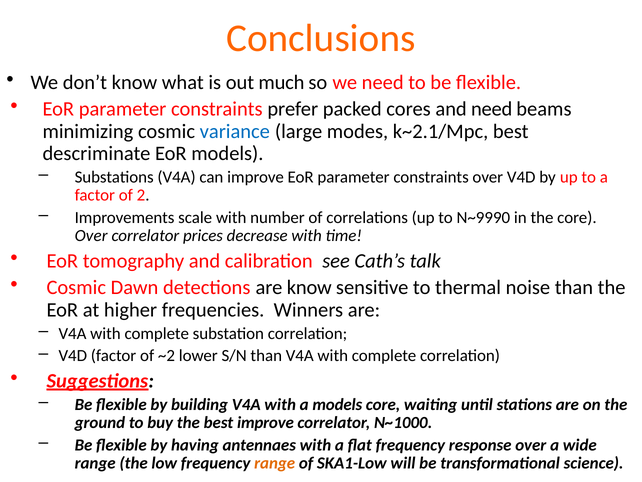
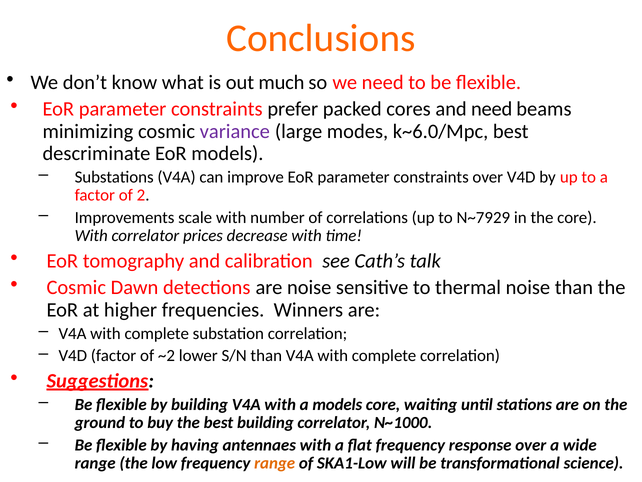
variance colour: blue -> purple
k~2.1/Mpc: k~2.1/Mpc -> k~6.0/Mpc
N~9990: N~9990 -> N~7929
Over at (91, 236): Over -> With
are know: know -> noise
best improve: improve -> building
